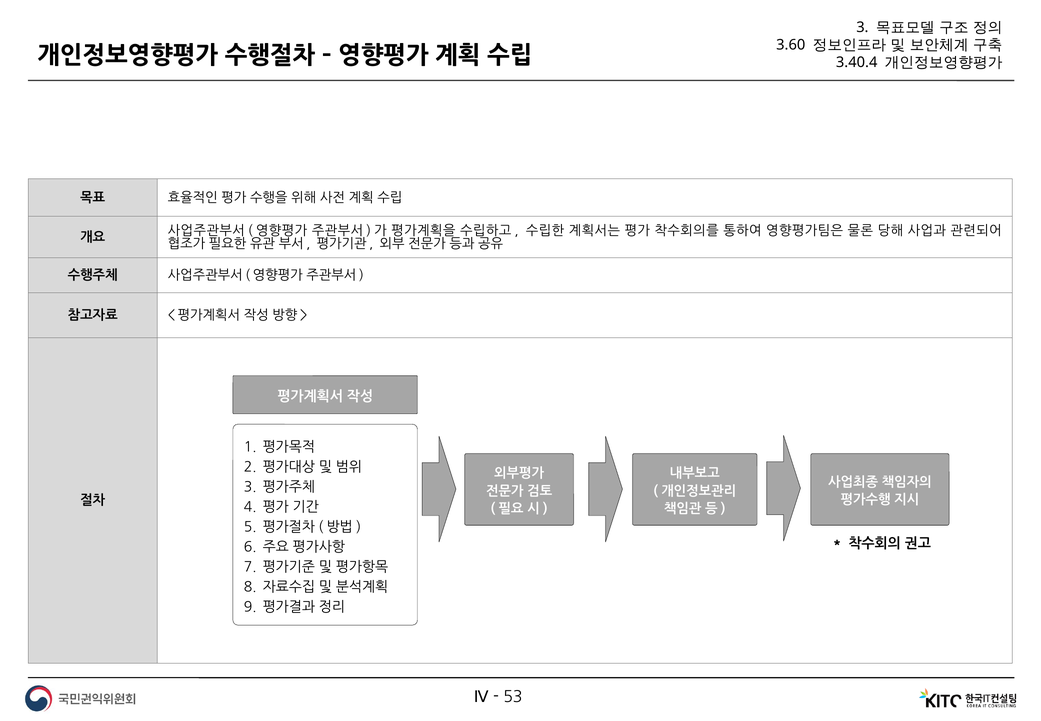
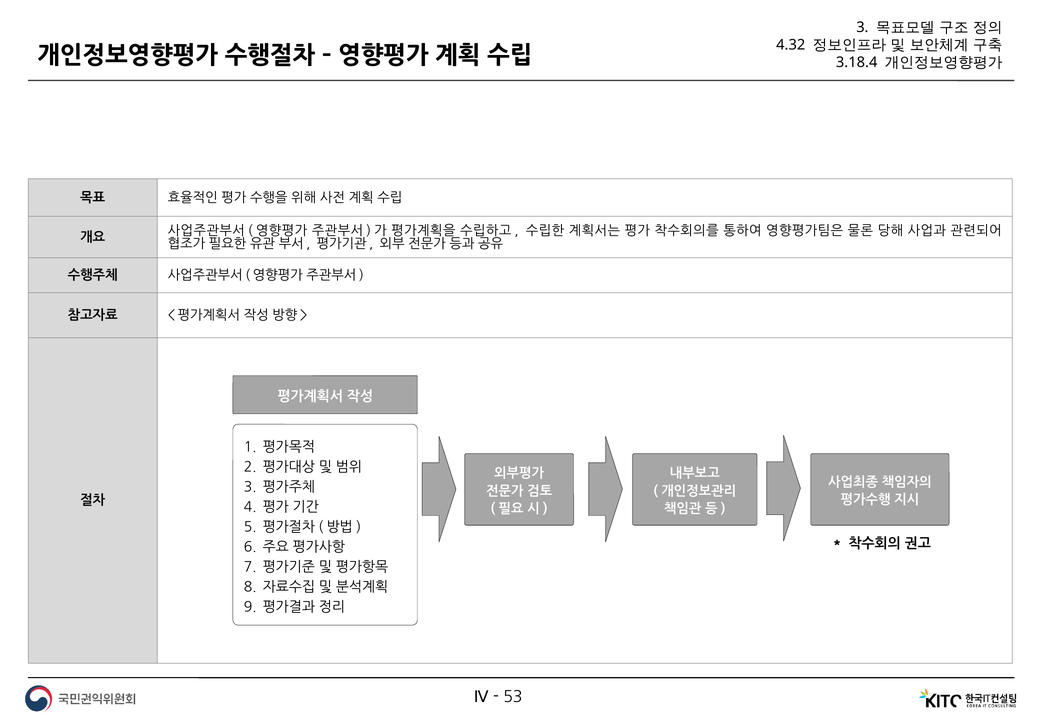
3.60: 3.60 -> 4.32
3.40.4: 3.40.4 -> 3.18.4
